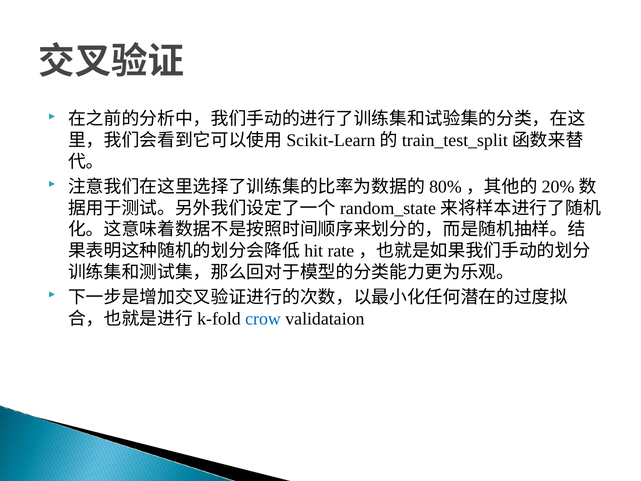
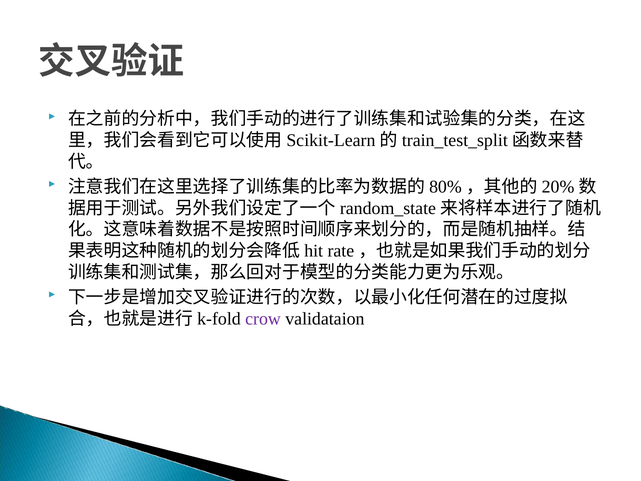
crow colour: blue -> purple
